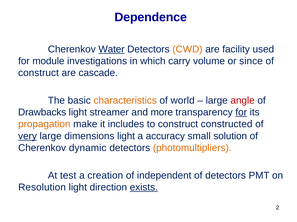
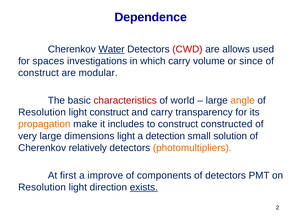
CWD colour: orange -> red
facility: facility -> allows
module: module -> spaces
cascade: cascade -> modular
characteristics colour: orange -> red
angle colour: red -> orange
Drawbacks at (42, 113): Drawbacks -> Resolution
light streamer: streamer -> construct
and more: more -> carry
for at (241, 113) underline: present -> none
very underline: present -> none
accuracy: accuracy -> detection
dynamic: dynamic -> relatively
test: test -> first
creation: creation -> improve
independent: independent -> components
